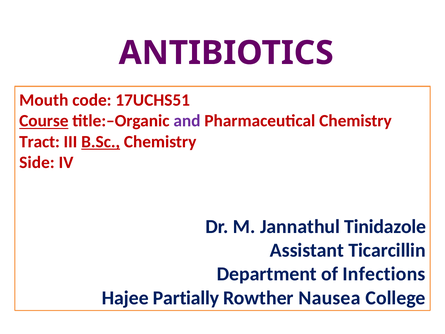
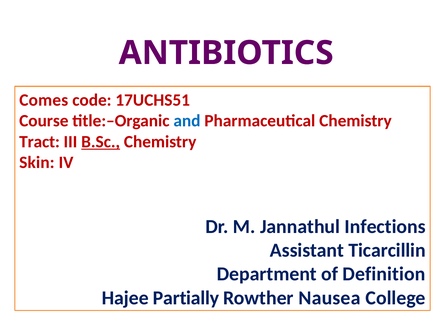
Mouth: Mouth -> Comes
Course underline: present -> none
and colour: purple -> blue
Side: Side -> Skin
Tinidazole: Tinidazole -> Infections
Infections: Infections -> Definition
